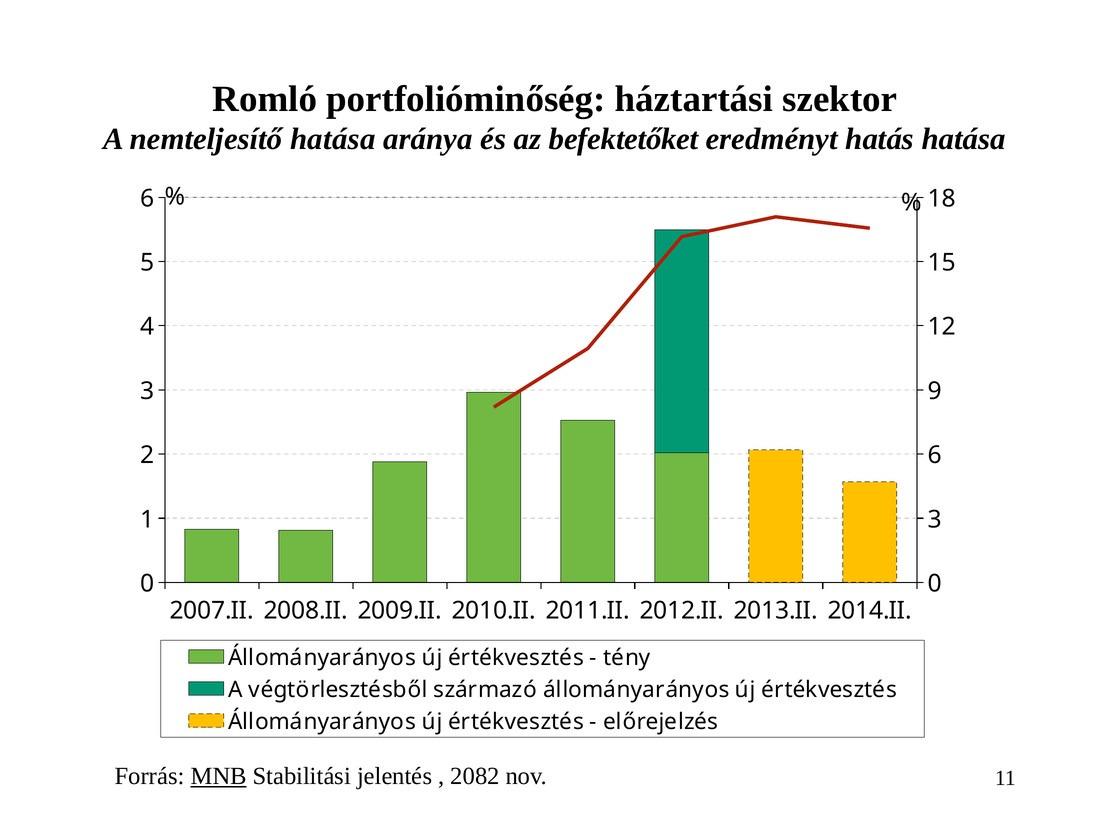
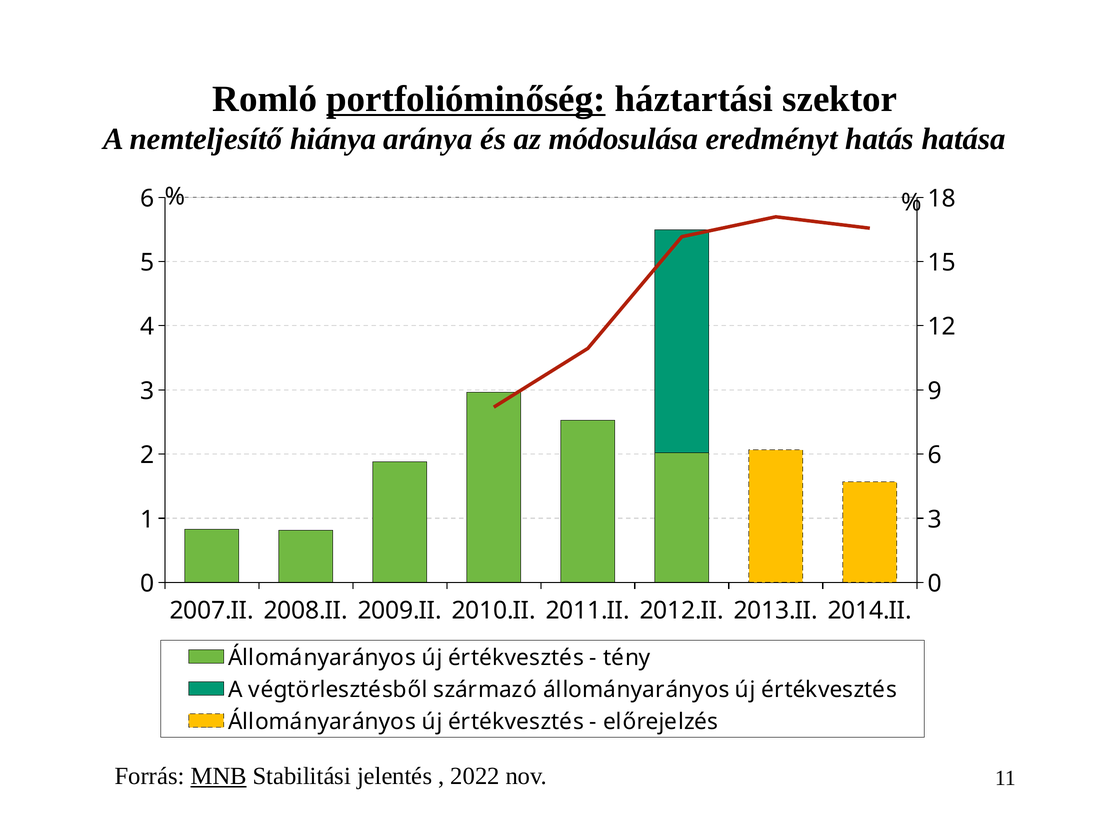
portfolióminőség underline: none -> present
nemteljesítő hatása: hatása -> hiánya
befektetőket: befektetőket -> módosulása
2082: 2082 -> 2022
